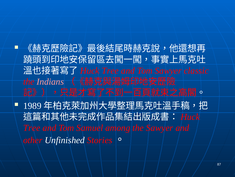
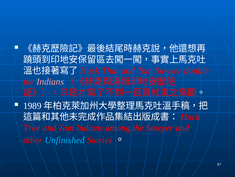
Tree at (110, 70): Tree -> That
classic: classic -> double
Tom Samuel: Samuel -> Indians
Unfinished colour: white -> light blue
